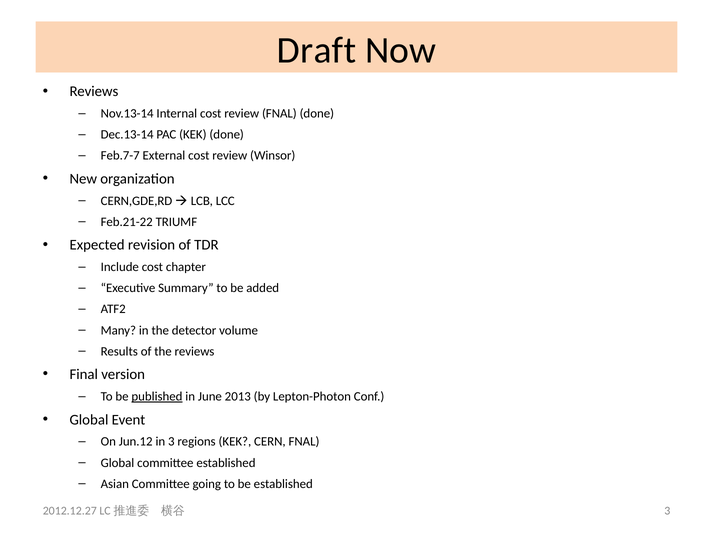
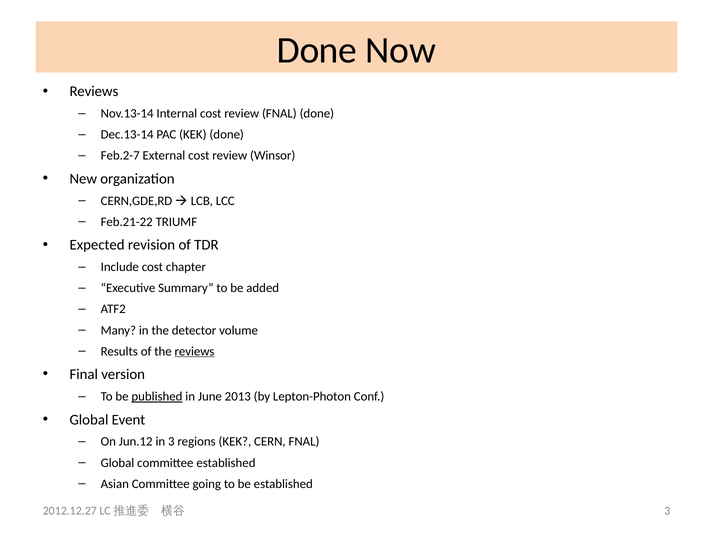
Draft at (317, 50): Draft -> Done
Feb.7-7: Feb.7-7 -> Feb.2-7
reviews at (194, 351) underline: none -> present
